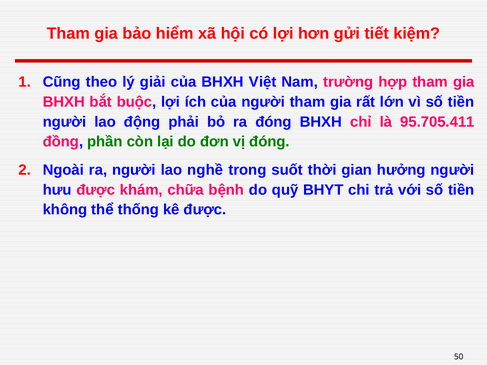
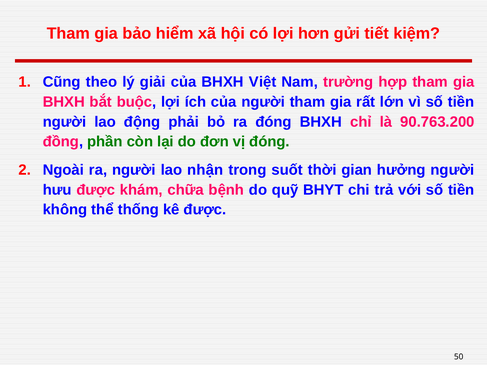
95.705.411: 95.705.411 -> 90.763.200
nghề: nghề -> nhận
